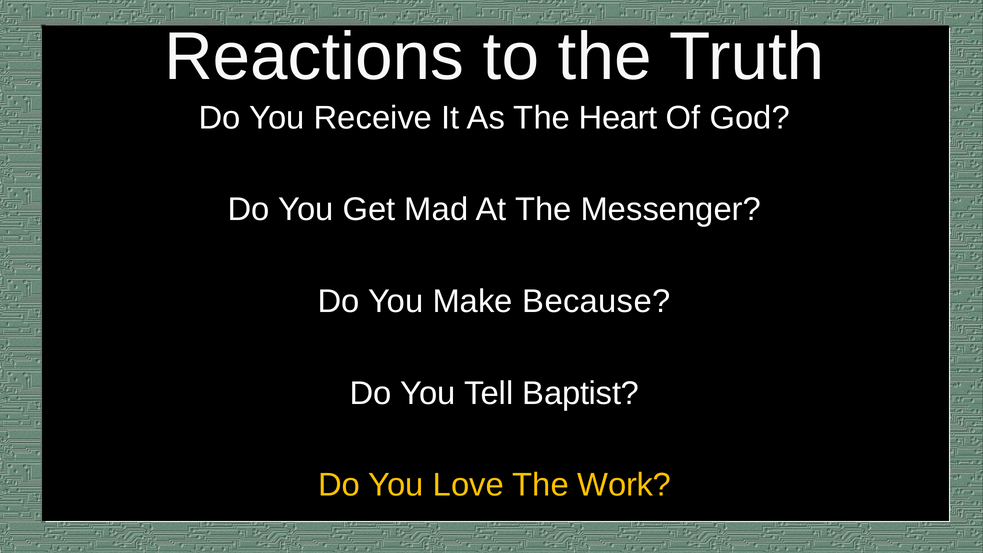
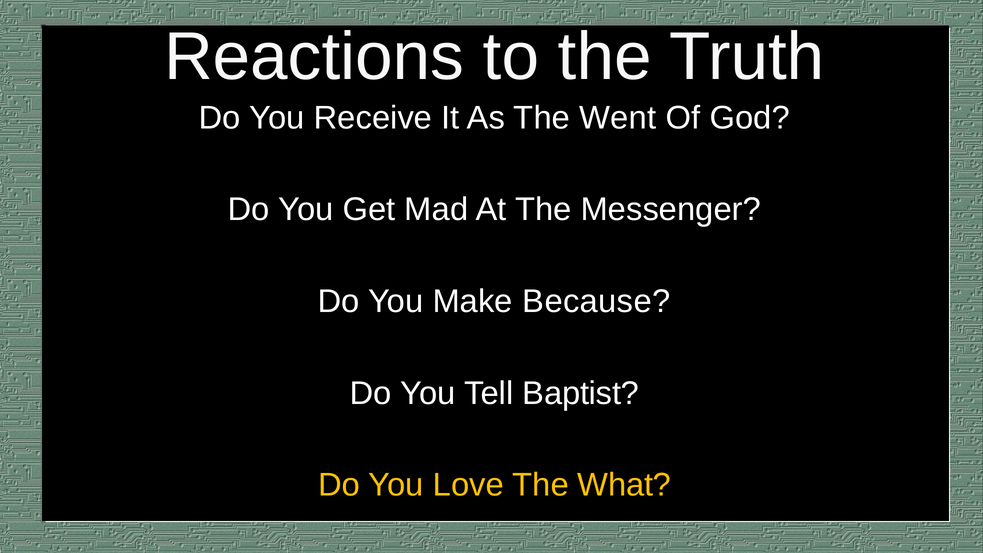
Heart: Heart -> Went
Work: Work -> What
